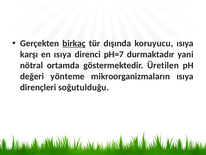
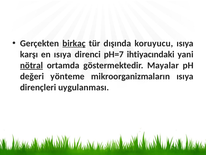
durmaktadır: durmaktadır -> ihtiyacındaki
nötral underline: none -> present
Üretilen: Üretilen -> Mayalar
soğutulduğu: soğutulduğu -> uygulanması
